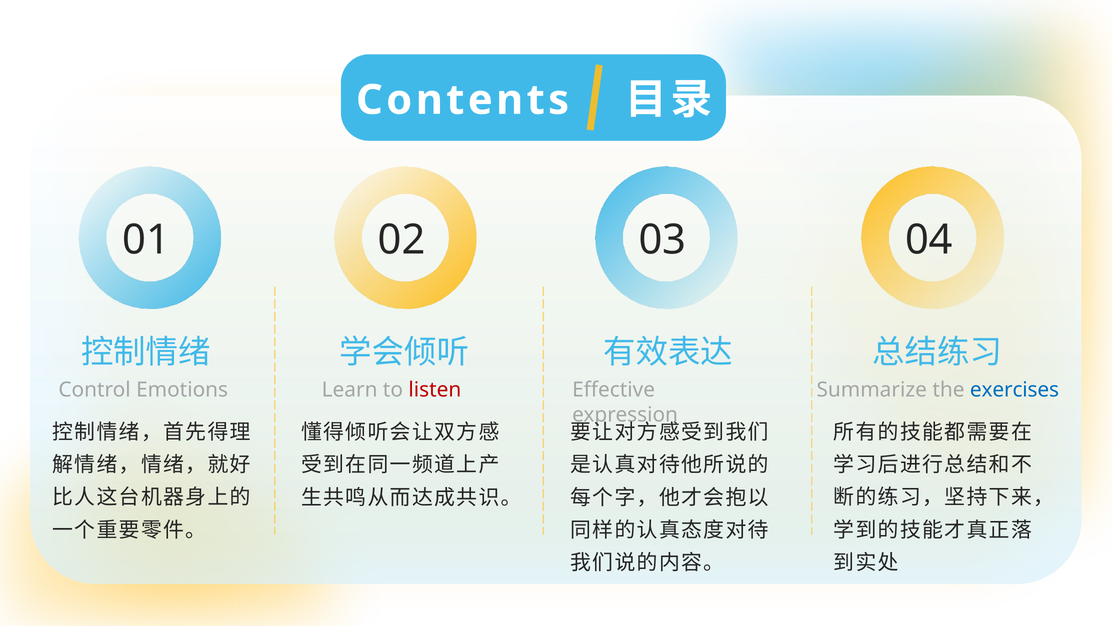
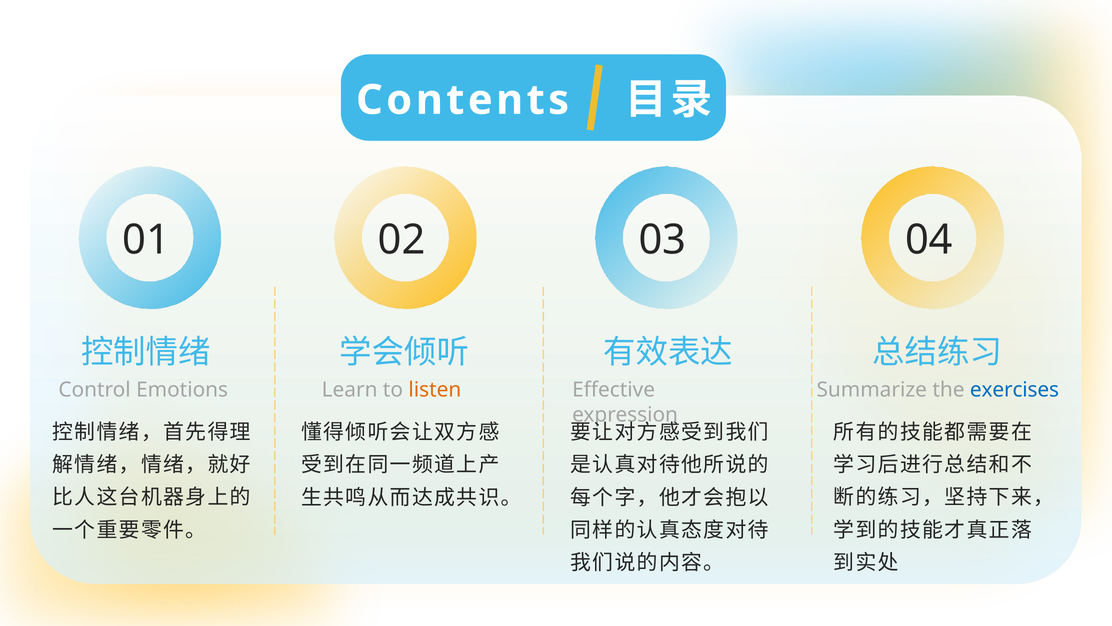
listen colour: red -> orange
